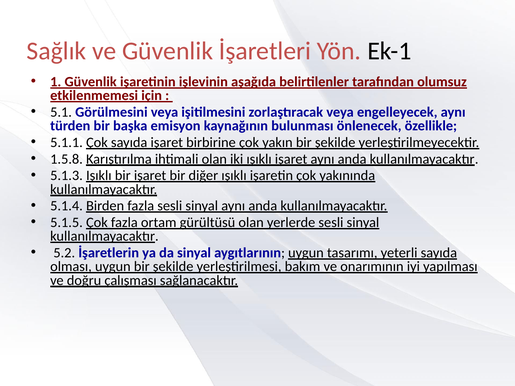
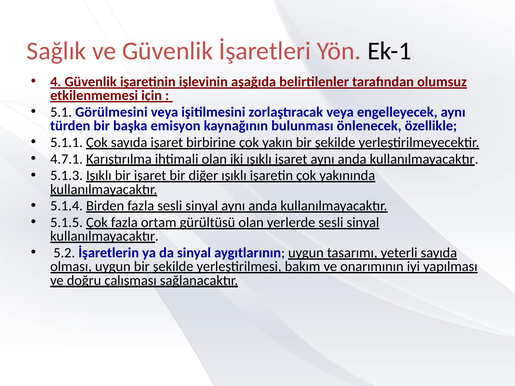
1: 1 -> 4
1.5.8: 1.5.8 -> 4.7.1
